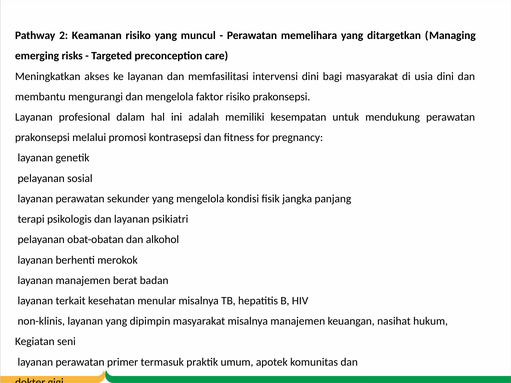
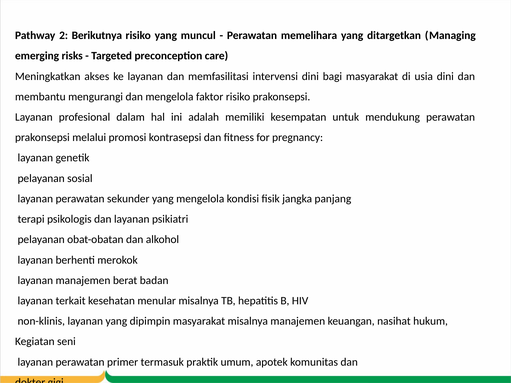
Keamanan: Keamanan -> Berikutnya
